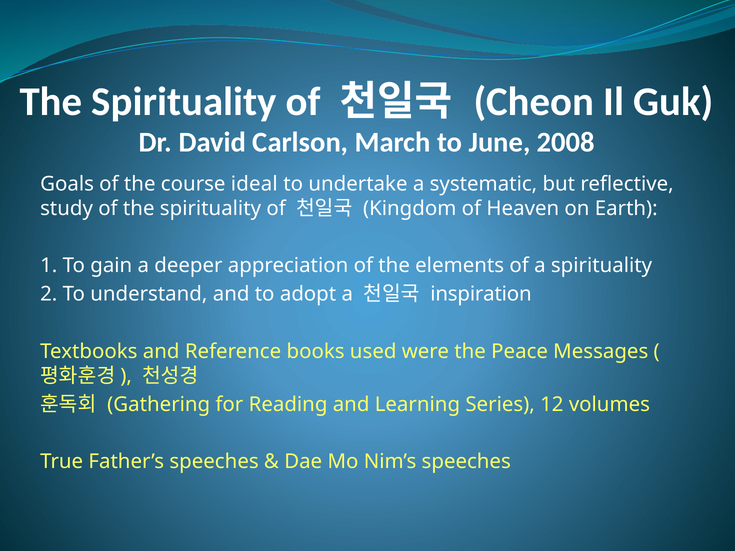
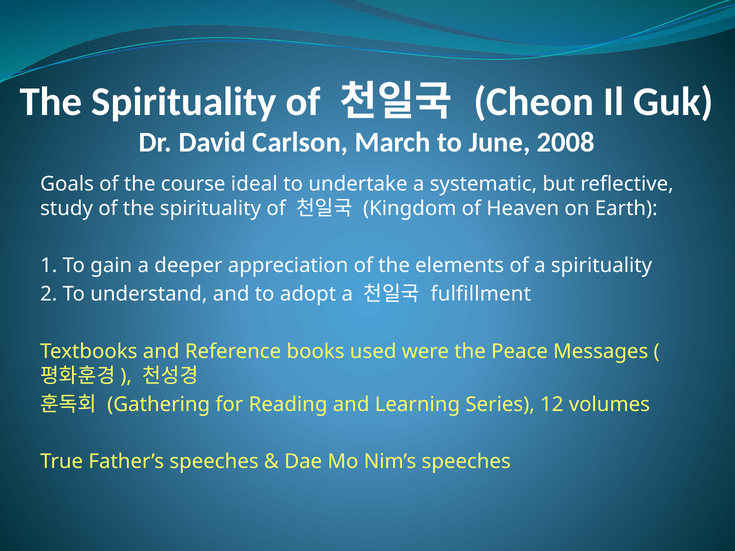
inspiration: inspiration -> fulfillment
